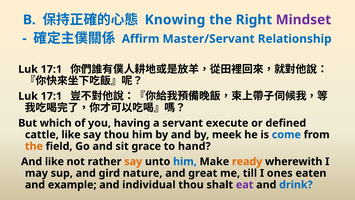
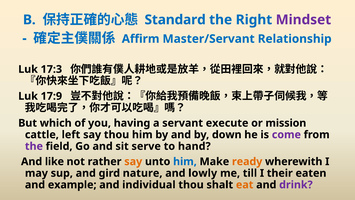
Knowing: Knowing -> Standard
17:1 at (51, 69): 17:1 -> 17:3
17:1 at (51, 96): 17:1 -> 17:9
defined: defined -> mission
cattle like: like -> left
meek: meek -> down
come colour: blue -> purple
the at (34, 146) colour: orange -> purple
grace: grace -> serve
great: great -> lowly
ones: ones -> their
eat colour: purple -> orange
drink colour: blue -> purple
